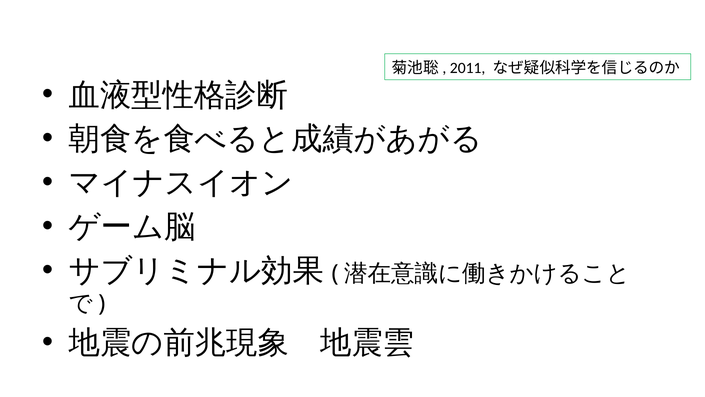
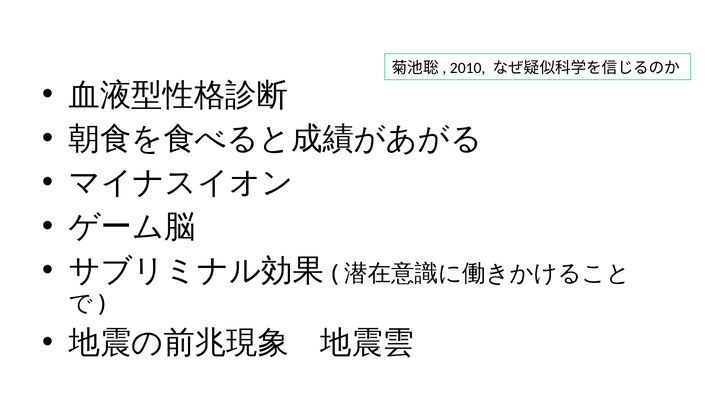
2011: 2011 -> 2010
